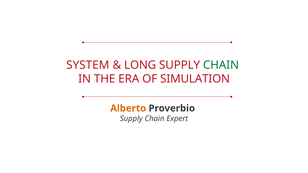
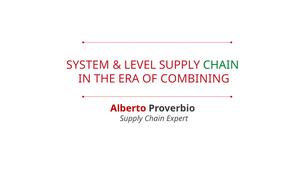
LONG: LONG -> LEVEL
SIMULATION: SIMULATION -> COMBINING
Alberto colour: orange -> red
